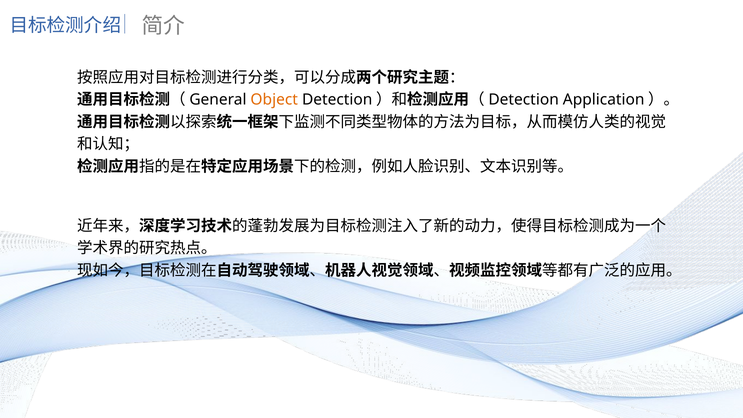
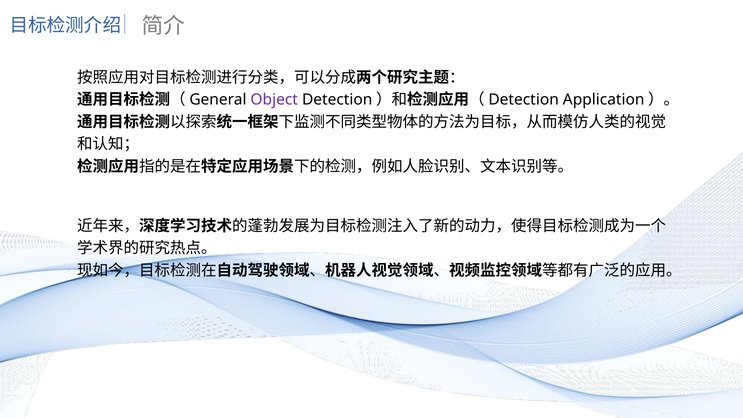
Object colour: orange -> purple
